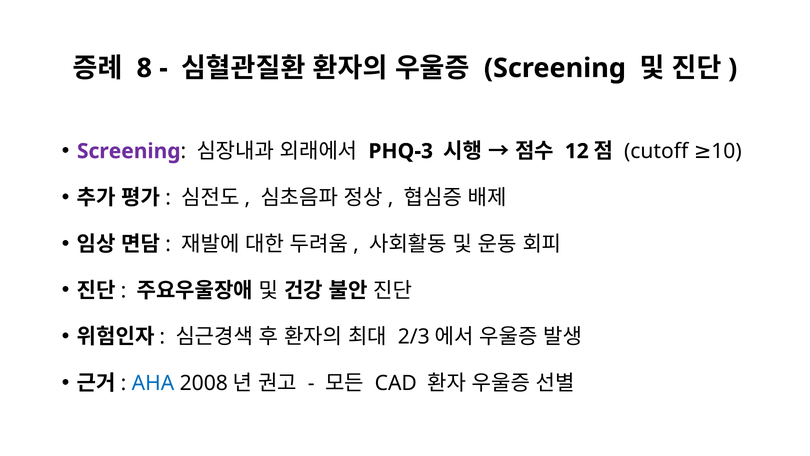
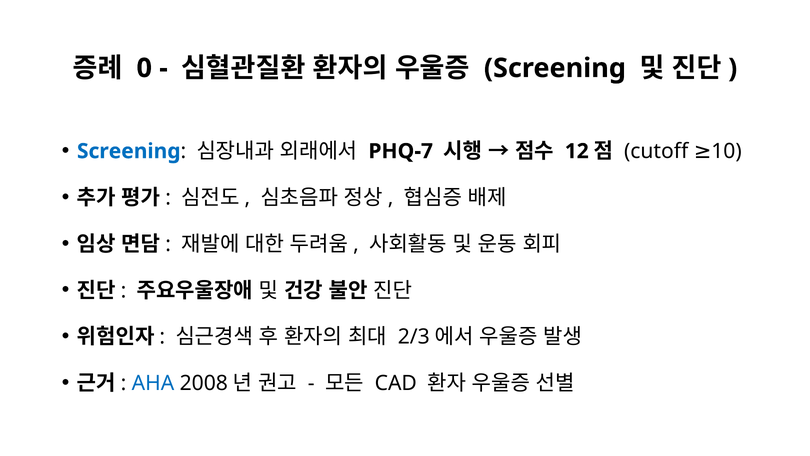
8: 8 -> 0
Screening at (129, 151) colour: purple -> blue
PHQ-3: PHQ-3 -> PHQ-7
